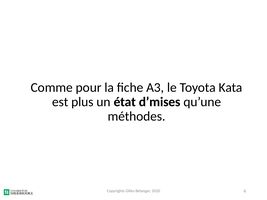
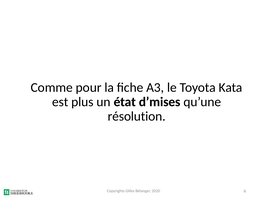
méthodes: méthodes -> résolution
